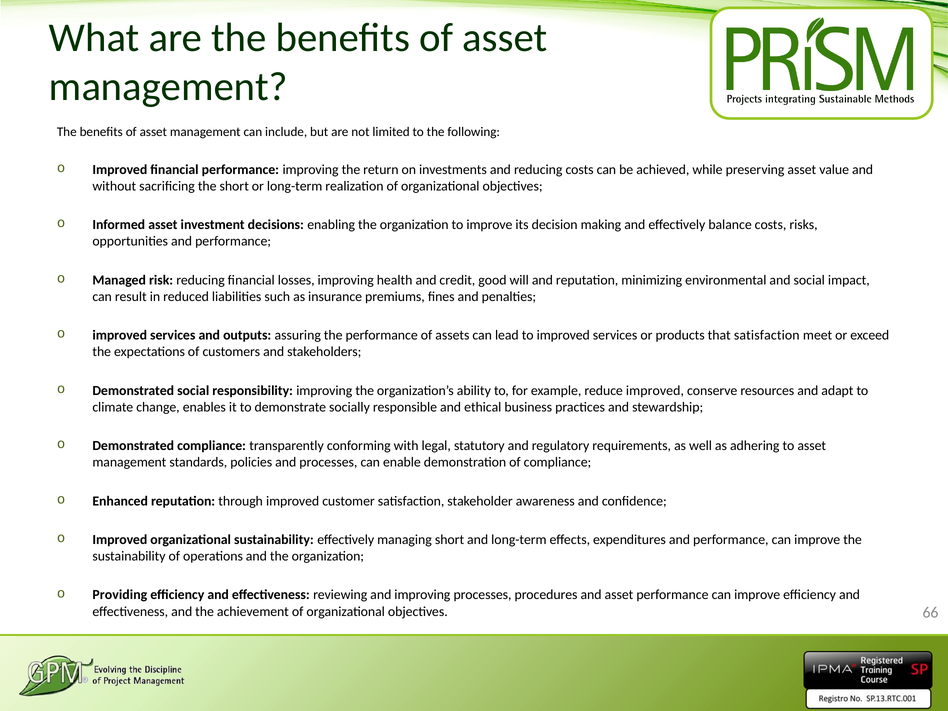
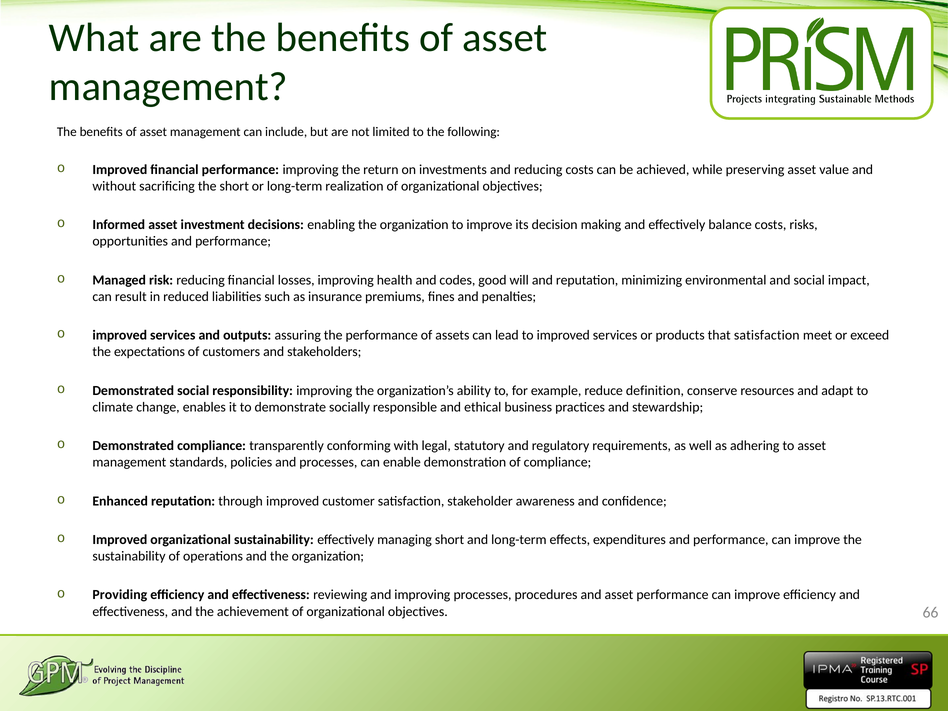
credit: credit -> codes
reduce improved: improved -> definition
